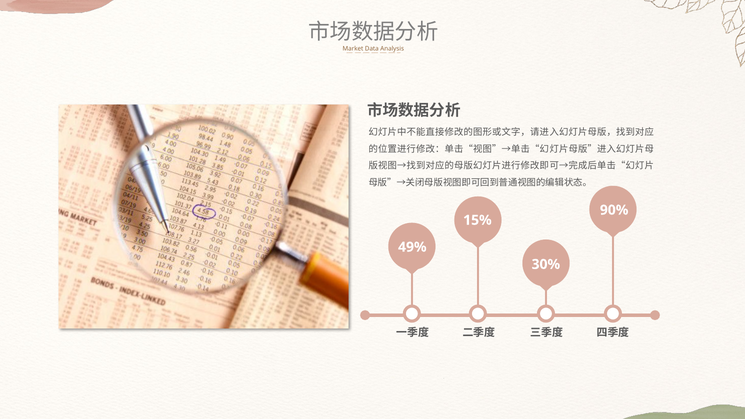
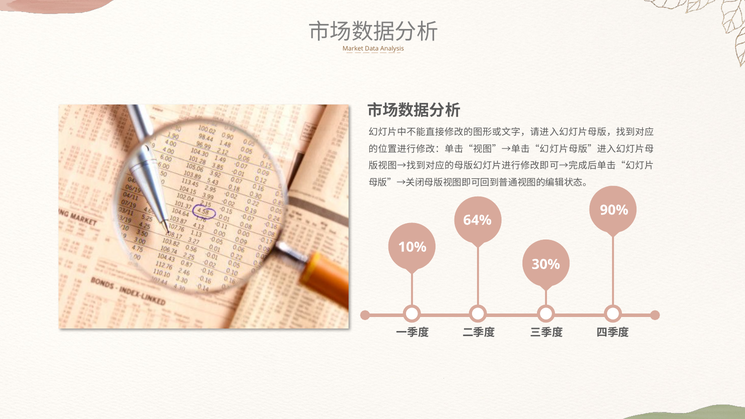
15%: 15% -> 64%
49%: 49% -> 10%
